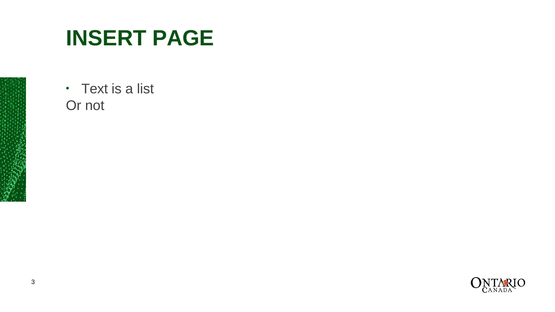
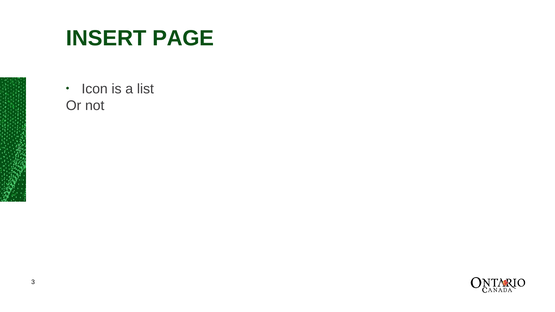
Text: Text -> Icon
